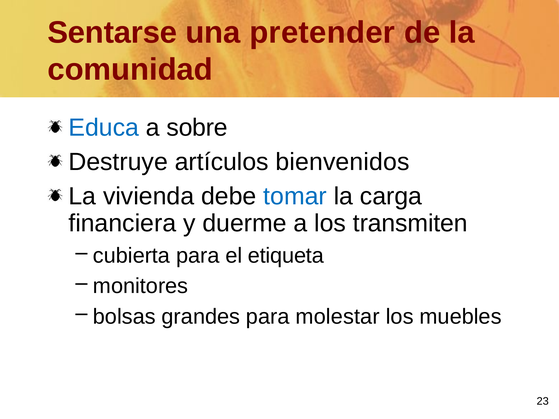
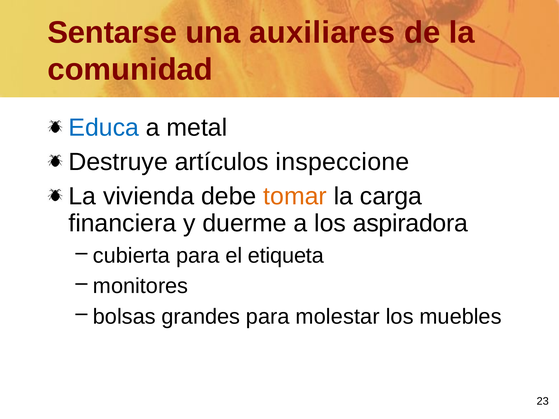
pretender: pretender -> auxiliares
sobre: sobre -> metal
bienvenidos: bienvenidos -> inspeccione
tomar colour: blue -> orange
transmiten: transmiten -> aspiradora
